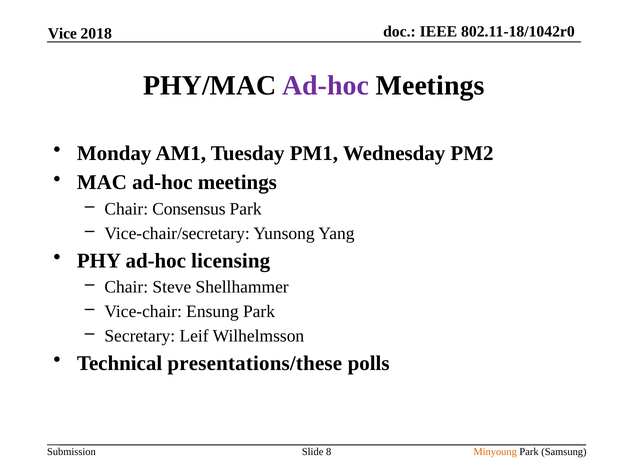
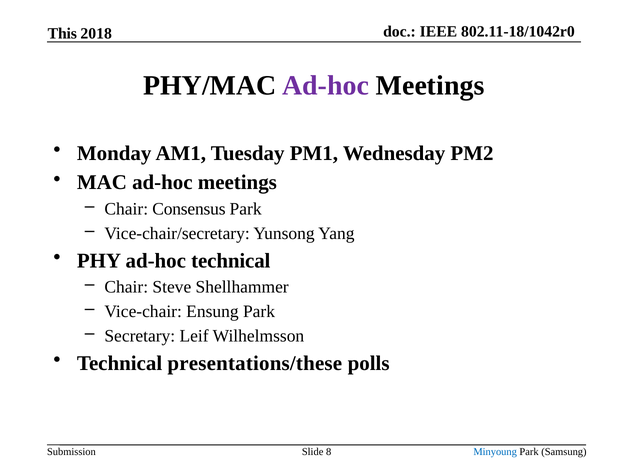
Vice: Vice -> This
ad-hoc licensing: licensing -> technical
Minyoung colour: orange -> blue
